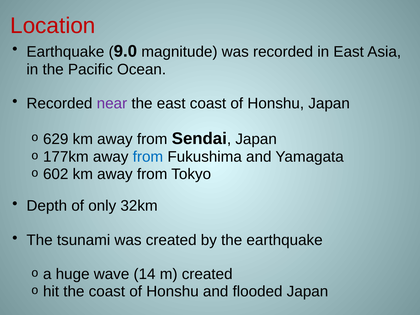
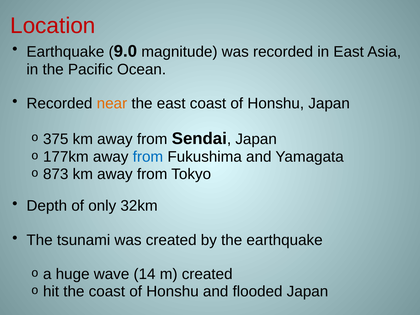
near colour: purple -> orange
629: 629 -> 375
602: 602 -> 873
